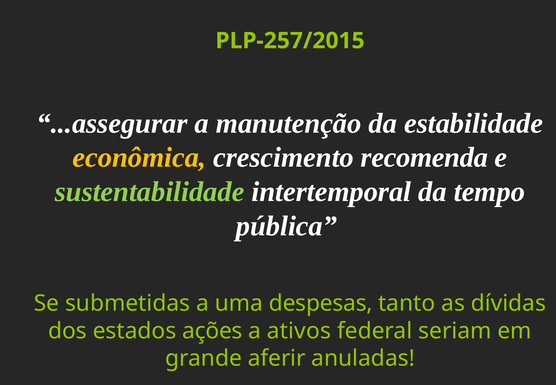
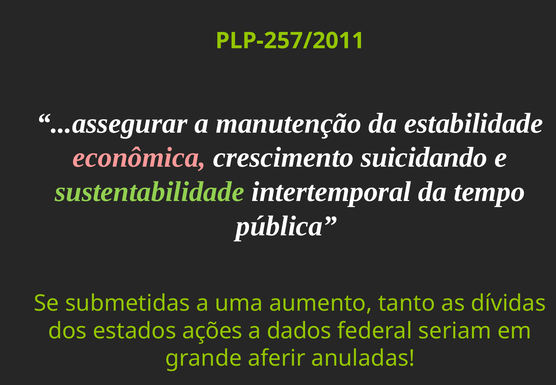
PLP-257/2015: PLP-257/2015 -> PLP-257/2011
econômica colour: yellow -> pink
recomenda: recomenda -> suicidando
despesas: despesas -> aumento
ativos: ativos -> dados
